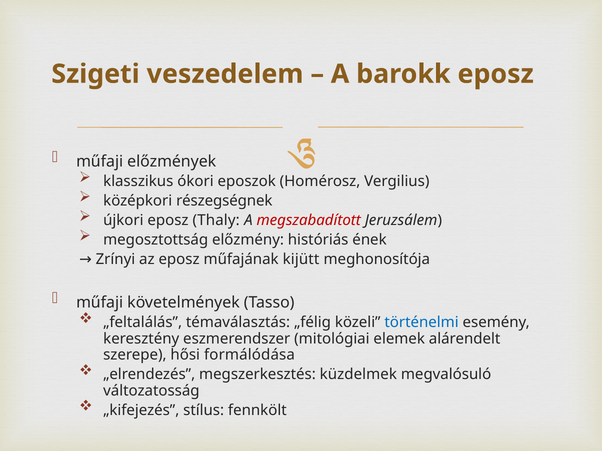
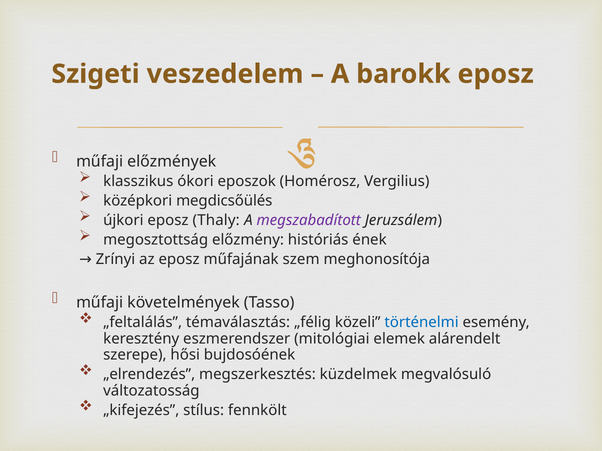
részegségnek: részegségnek -> megdicsőülés
megszabadított colour: red -> purple
kijütt: kijütt -> szem
formálódása: formálódása -> bujdosóének
